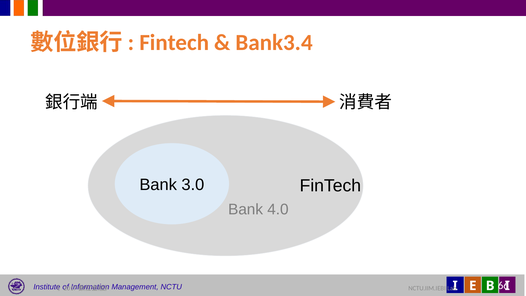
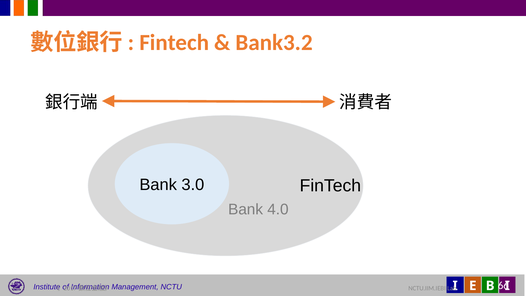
Bank3.4: Bank3.4 -> Bank3.2
